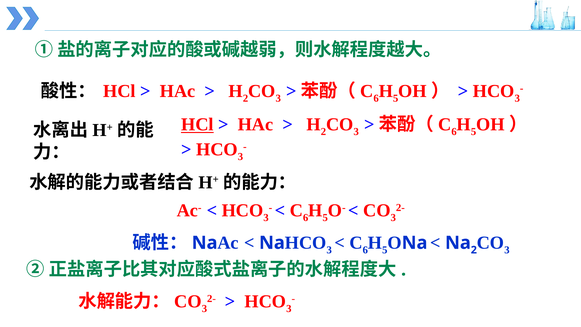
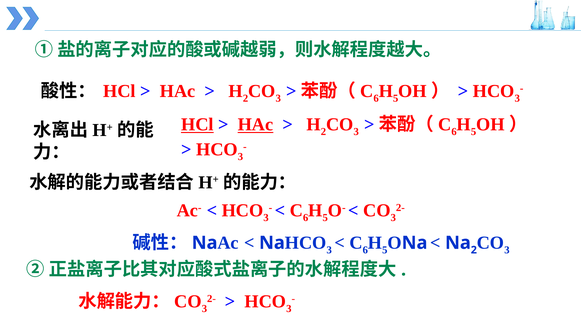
HAc at (256, 125) underline: none -> present
